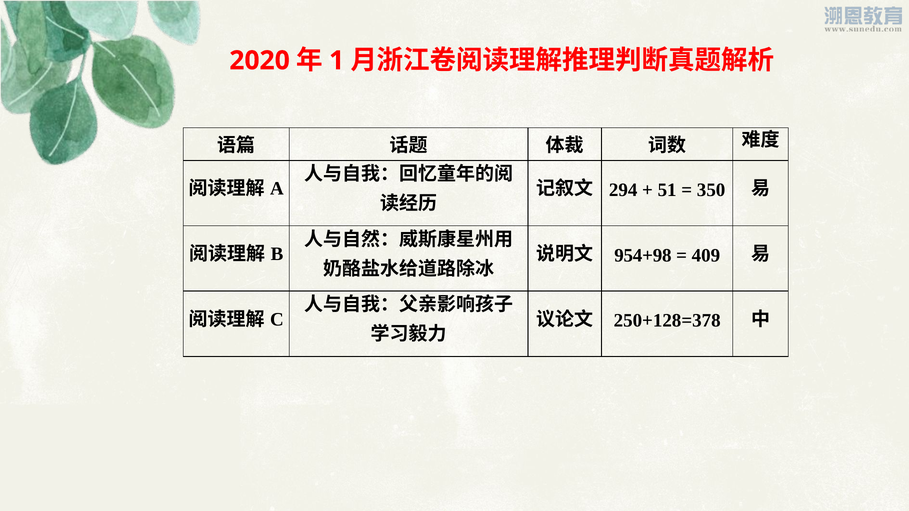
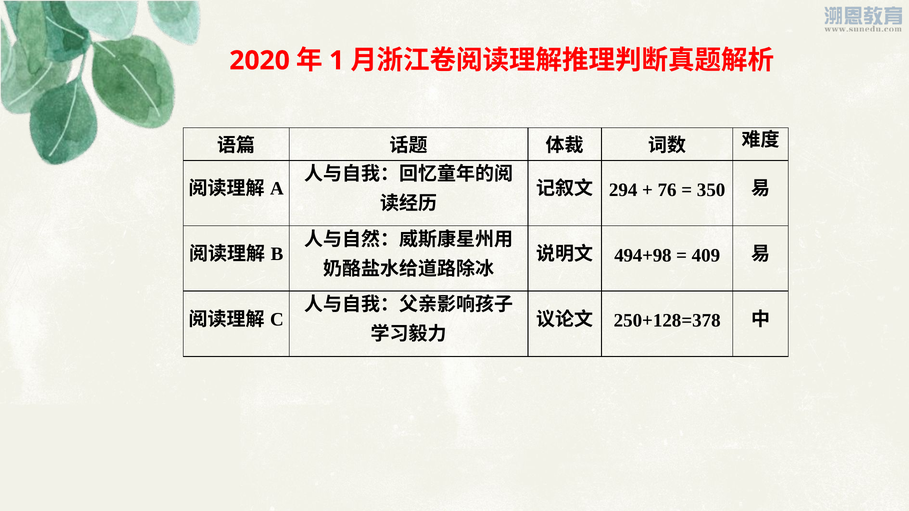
51: 51 -> 76
954+98: 954+98 -> 494+98
